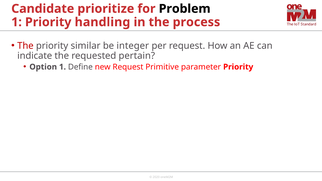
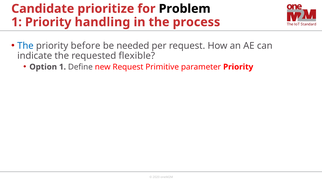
The at (25, 46) colour: red -> blue
similar: similar -> before
integer: integer -> needed
pertain: pertain -> flexible
